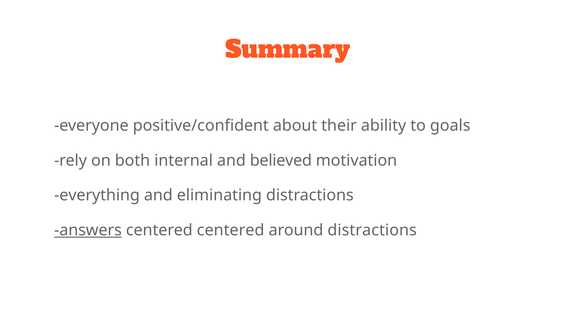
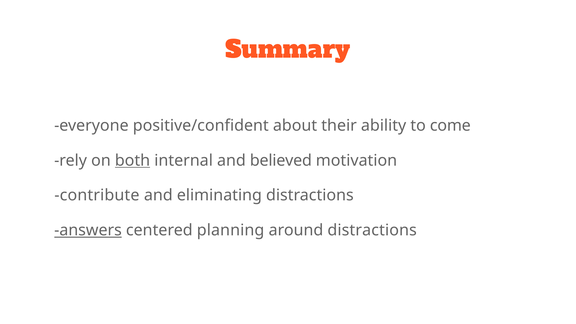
goals: goals -> come
both underline: none -> present
everything: everything -> contribute
centered centered: centered -> planning
